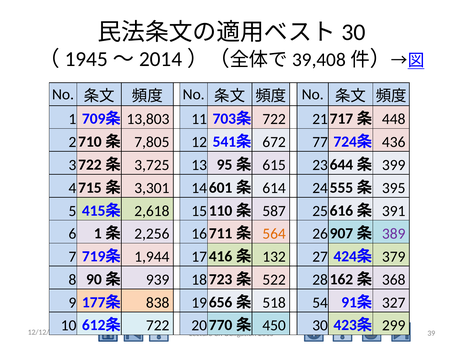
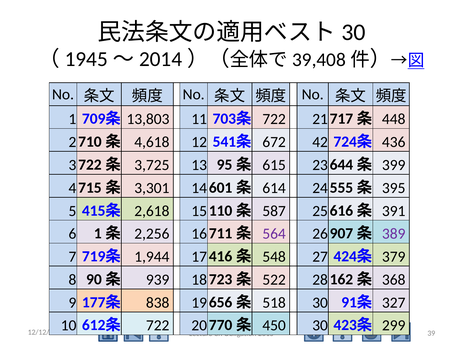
7,805: 7,805 -> 4,618
77: 77 -> 42
564 colour: orange -> purple
132: 132 -> 548
518 54: 54 -> 30
